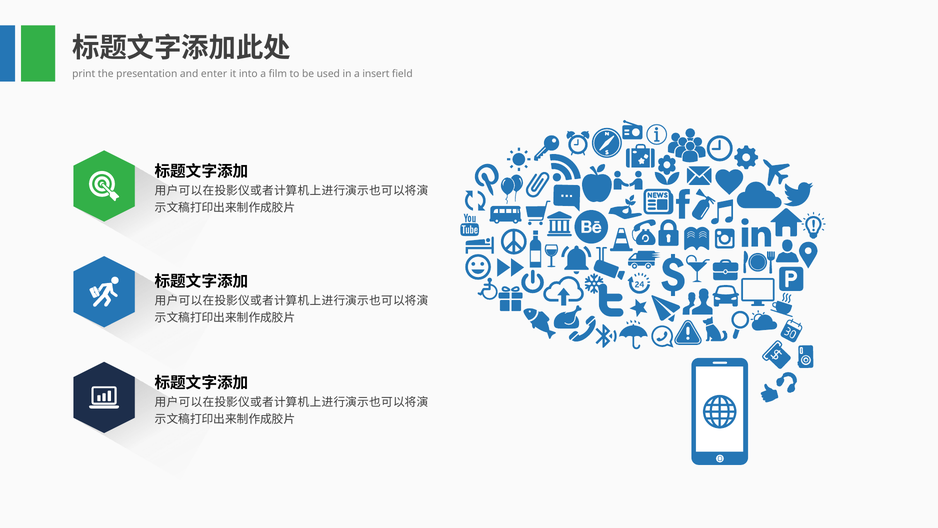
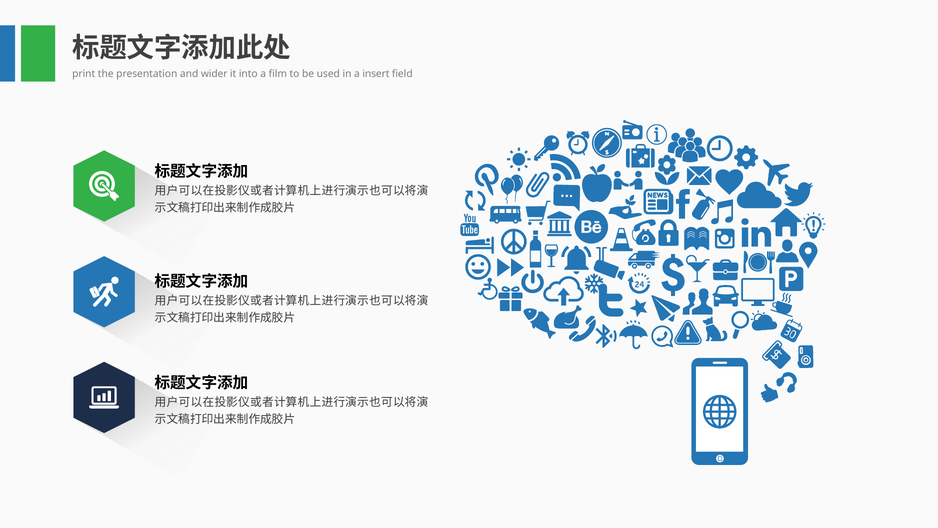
enter: enter -> wider
